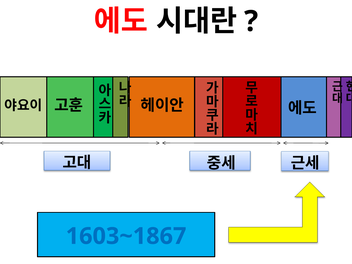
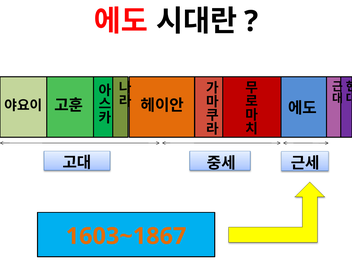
1603~1867 colour: blue -> orange
